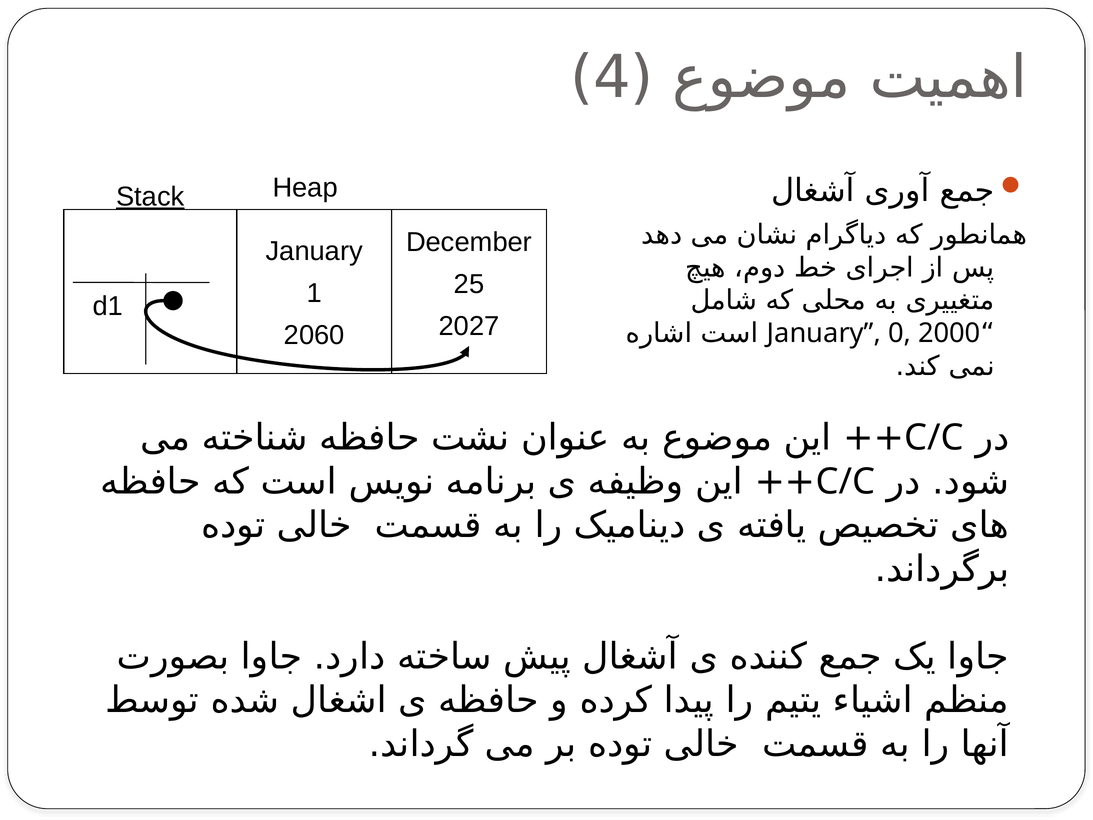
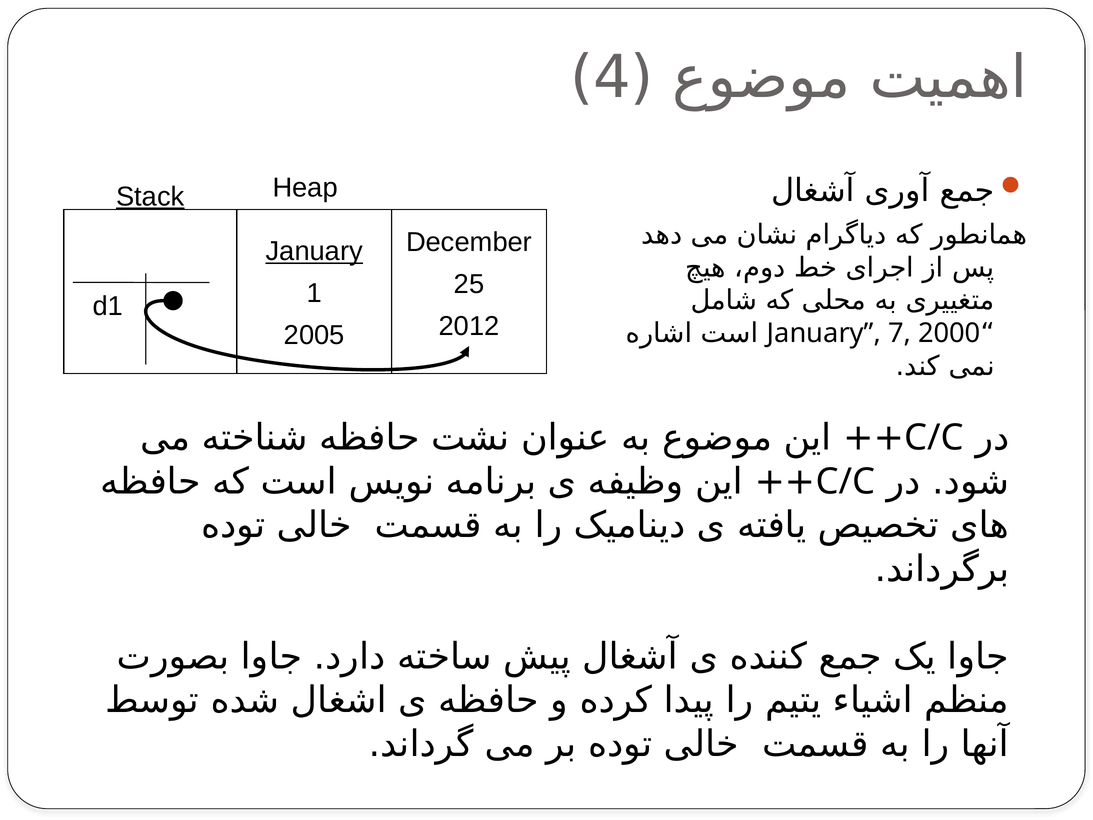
January at (314, 251) underline: none -> present
2027: 2027 -> 2012
2060: 2060 -> 2005
0: 0 -> 7
